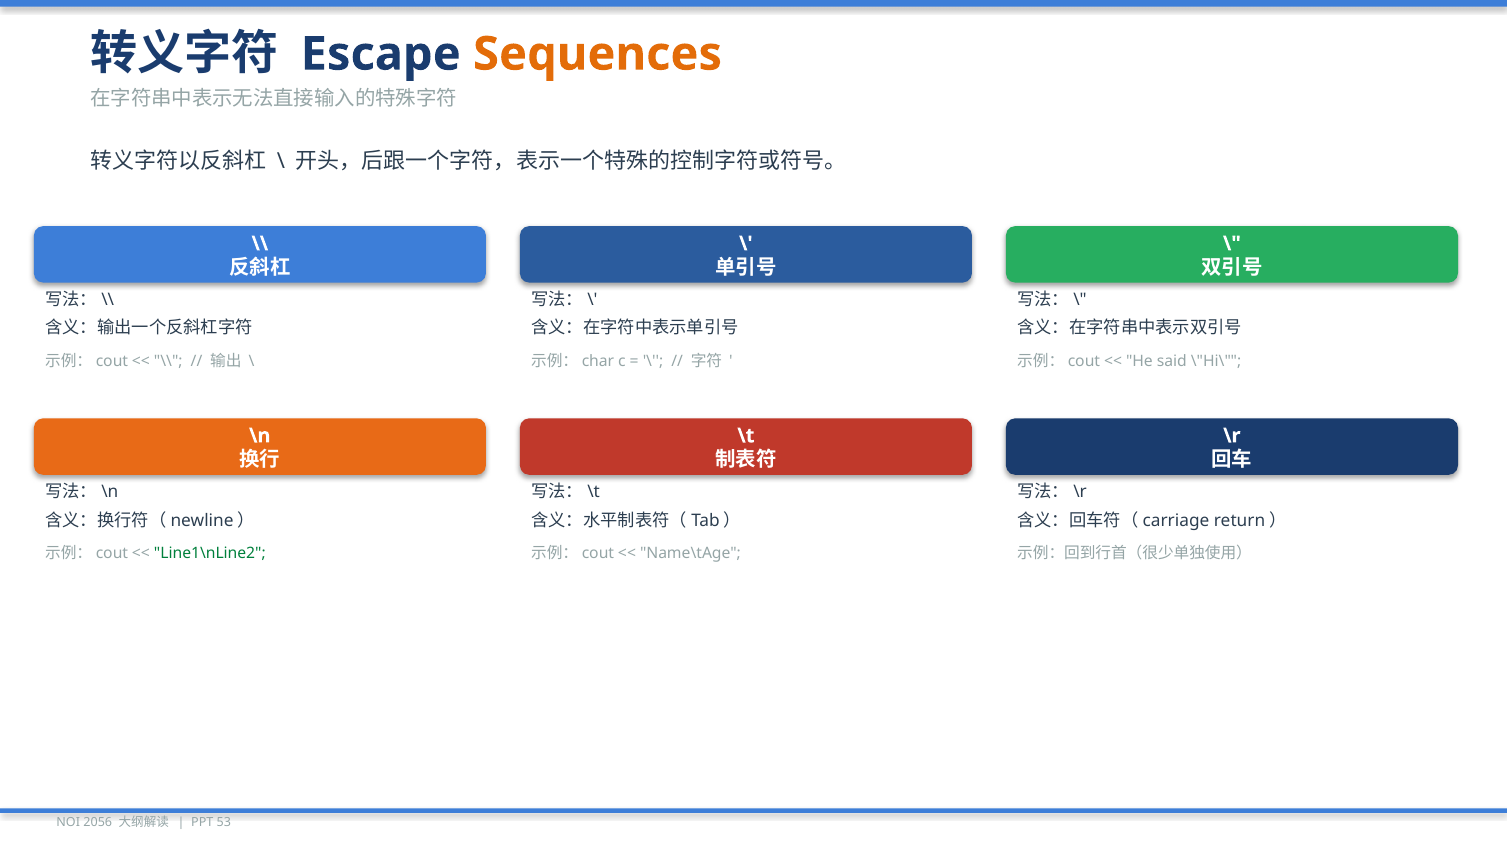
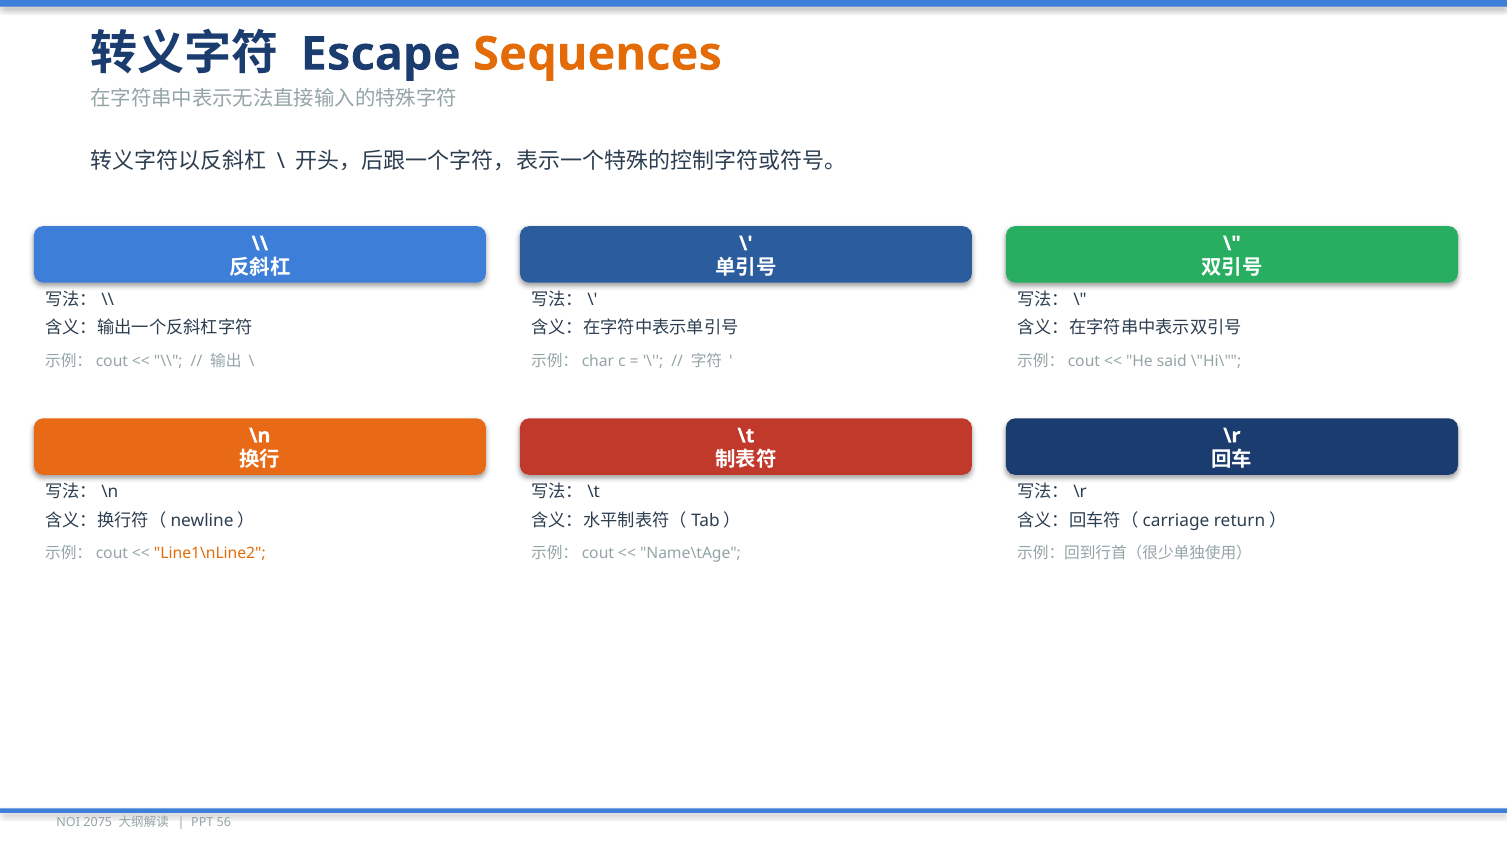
Line1\nLine2 colour: green -> orange
2056: 2056 -> 2075
53: 53 -> 56
